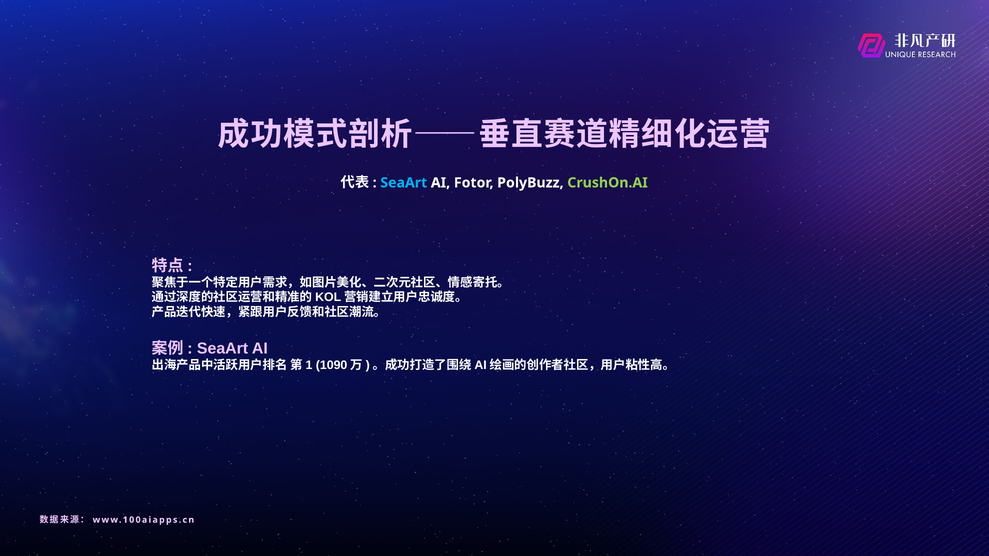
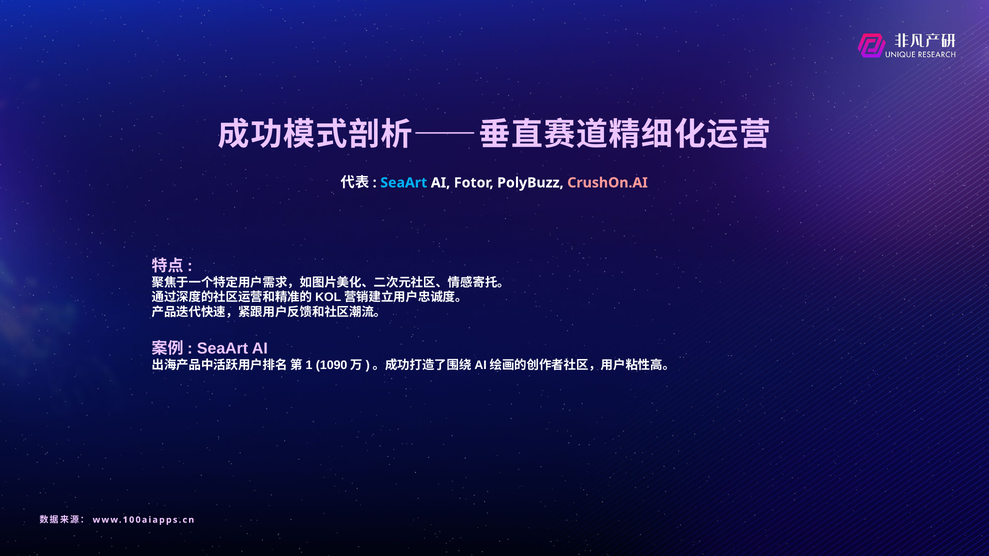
CrushOn.AI colour: light green -> pink
